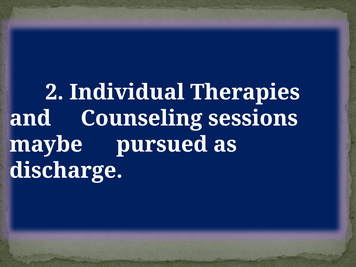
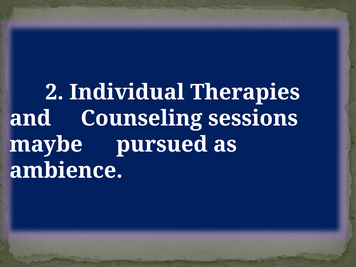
discharge: discharge -> ambience
